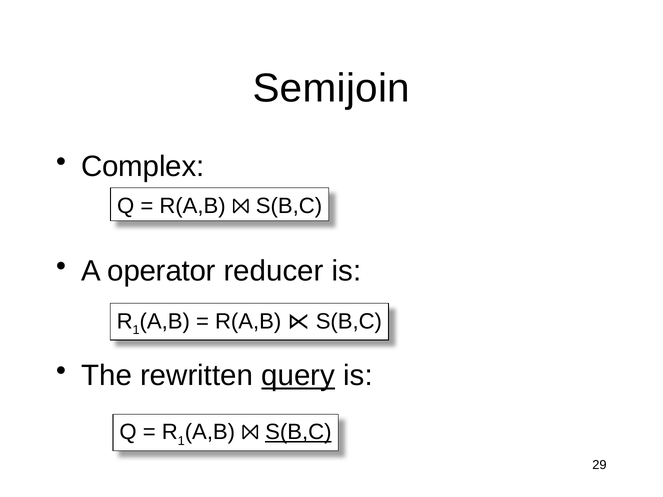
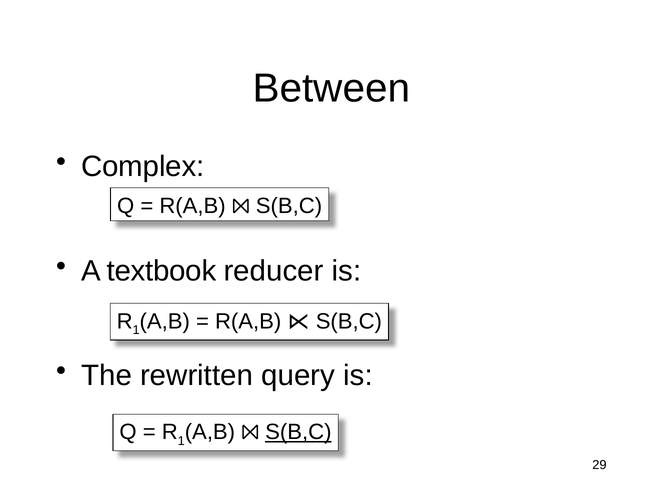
Semijoin: Semijoin -> Between
operator: operator -> textbook
query underline: present -> none
